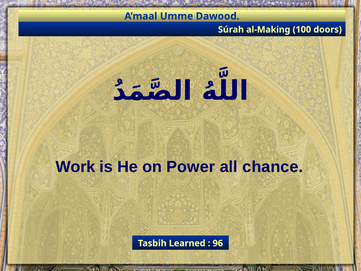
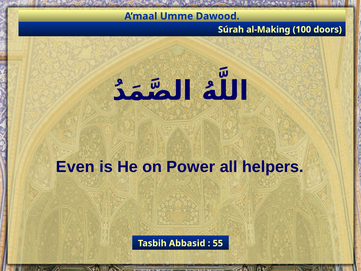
Work: Work -> Even
chance: chance -> helpers
Learned: Learned -> Abbasid
96: 96 -> 55
